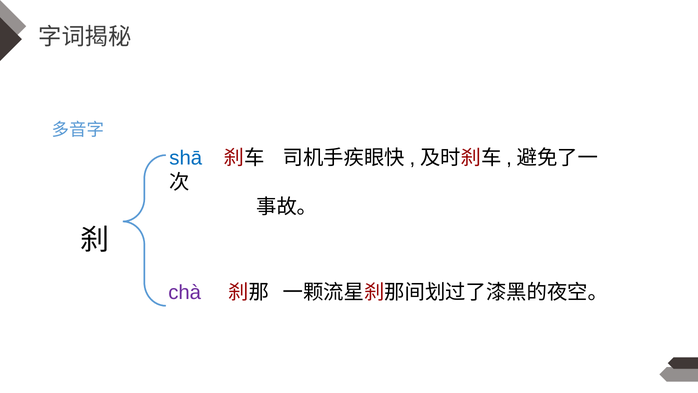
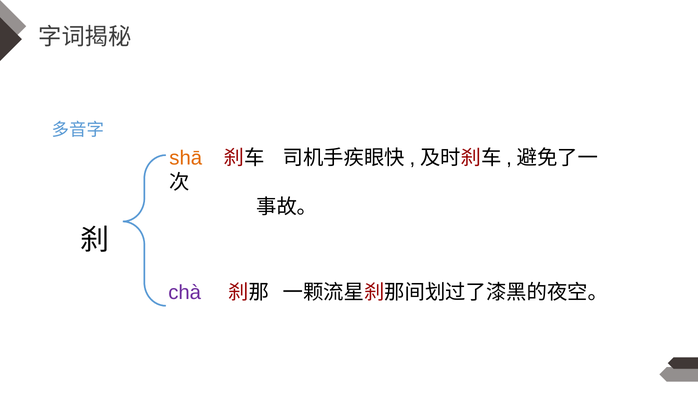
shā colour: blue -> orange
